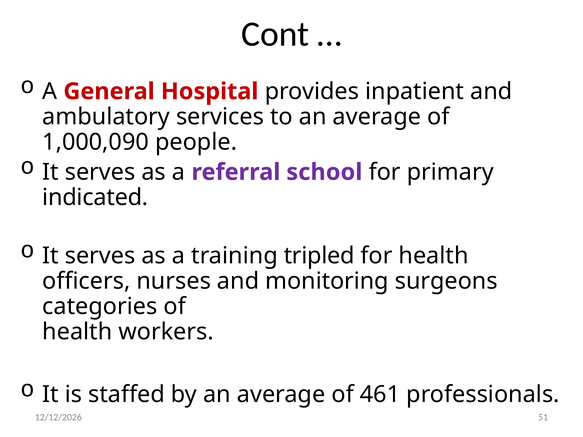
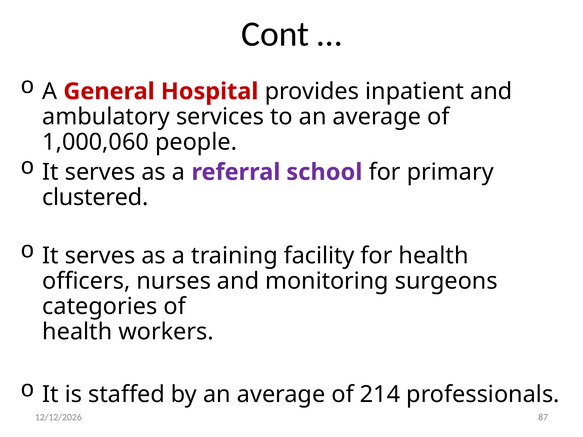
1,000,090: 1,000,090 -> 1,000,060
indicated: indicated -> clustered
tripled: tripled -> facility
461: 461 -> 214
51: 51 -> 87
